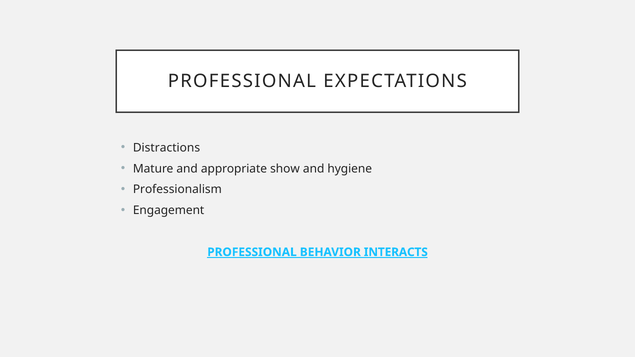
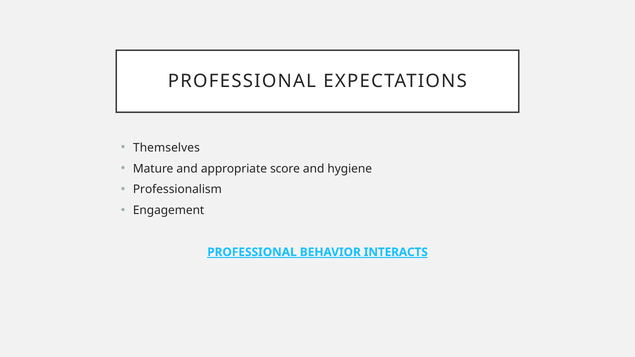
Distractions: Distractions -> Themselves
show: show -> score
